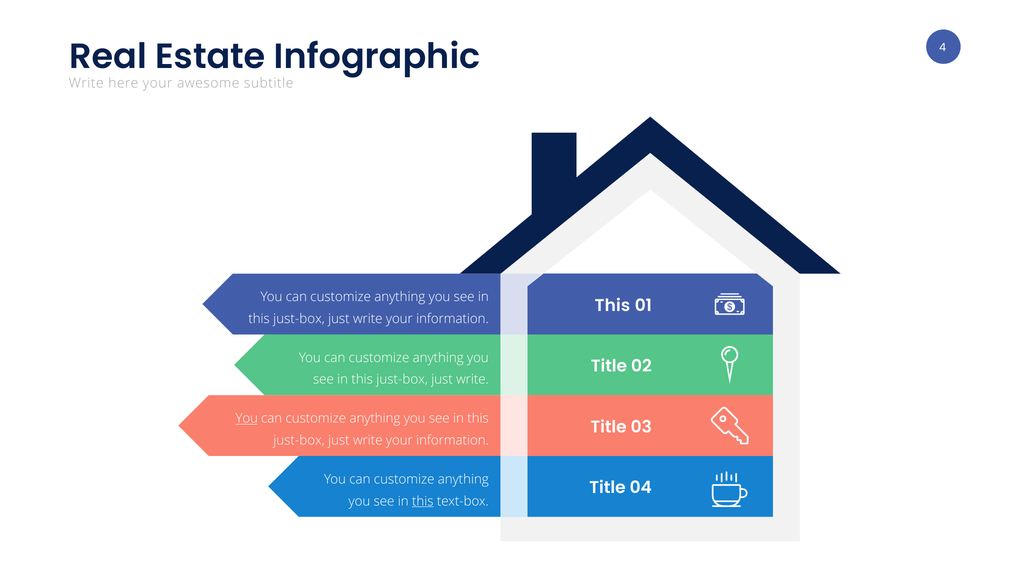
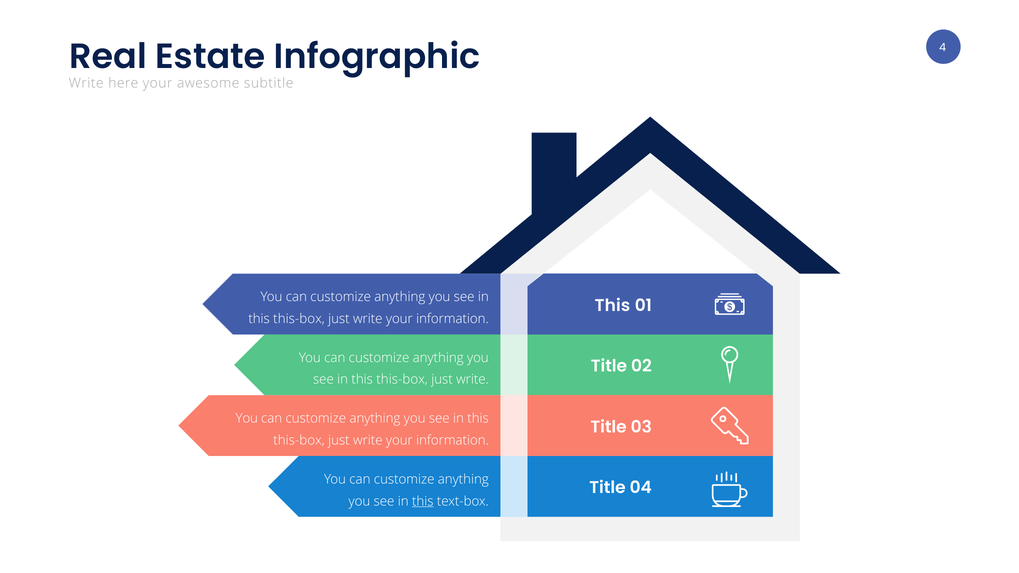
just-box at (299, 319): just-box -> this-box
just-box at (402, 380): just-box -> this-box
You at (247, 419) underline: present -> none
just-box at (299, 441): just-box -> this-box
